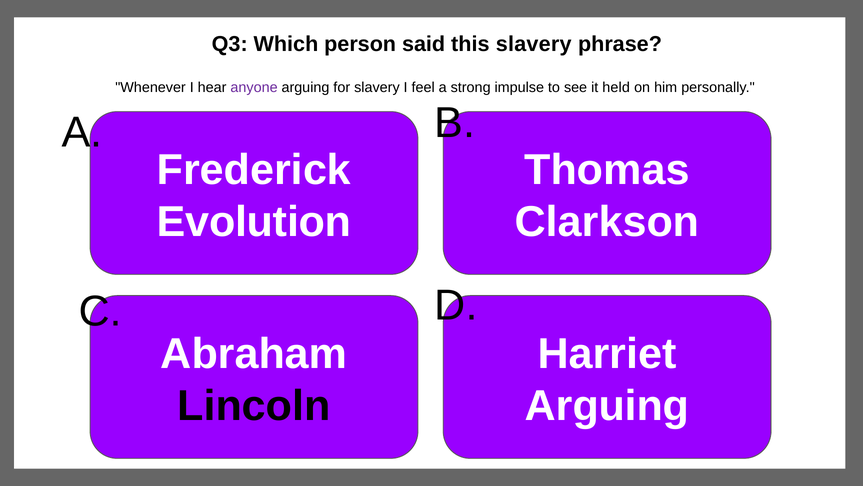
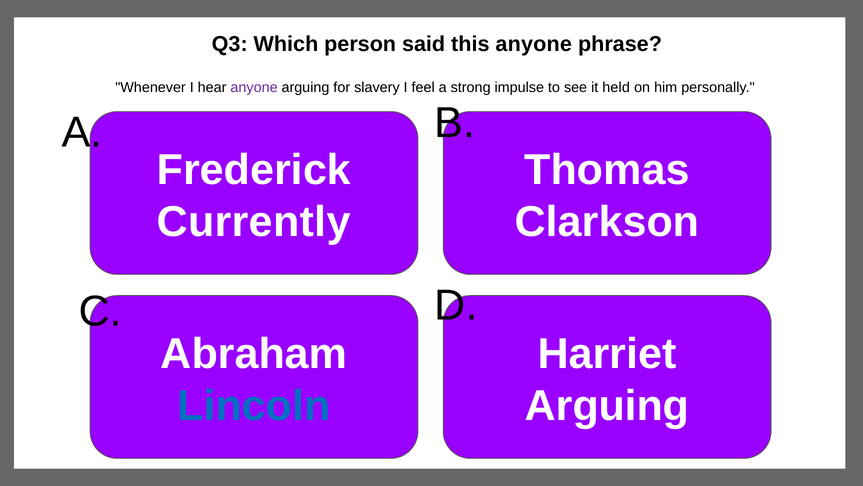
this slavery: slavery -> anyone
Evolution: Evolution -> Currently
Lincoln colour: black -> blue
